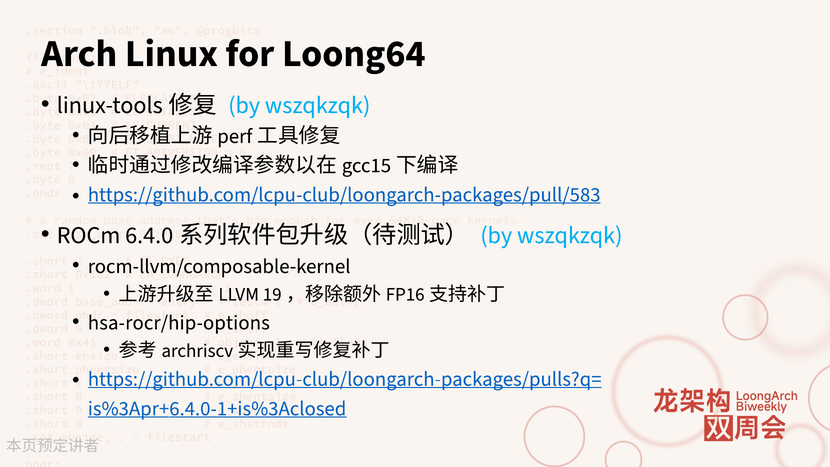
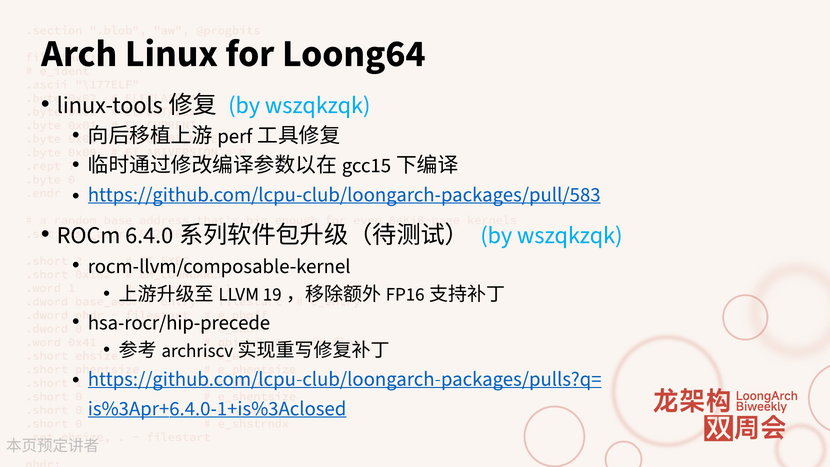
hsa-rocr/hip-options: hsa-rocr/hip-options -> hsa-rocr/hip-precede
